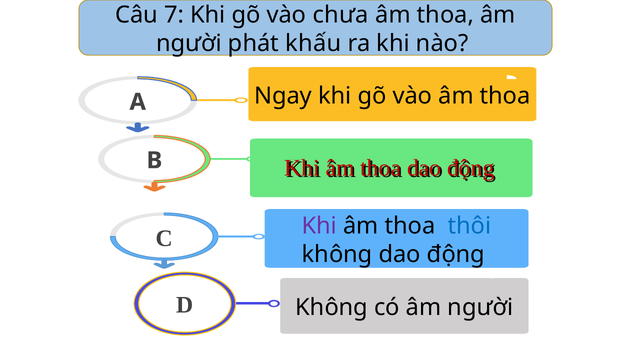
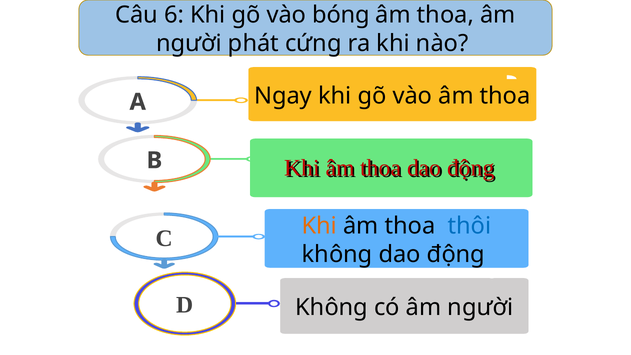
7: 7 -> 6
chưa: chưa -> bóng
khấu: khấu -> cứng
Khi at (319, 226) colour: purple -> orange
